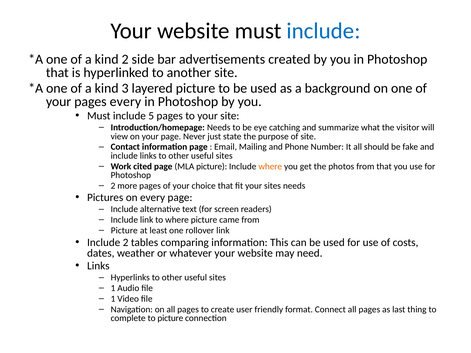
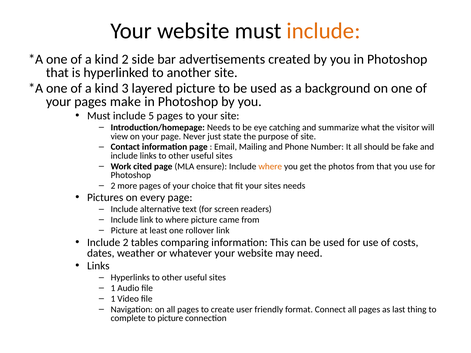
include at (324, 31) colour: blue -> orange
pages every: every -> make
MLA picture: picture -> ensure
